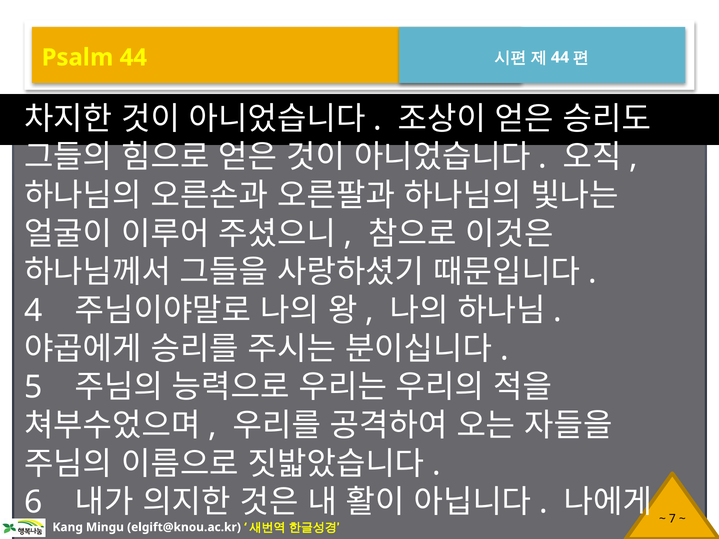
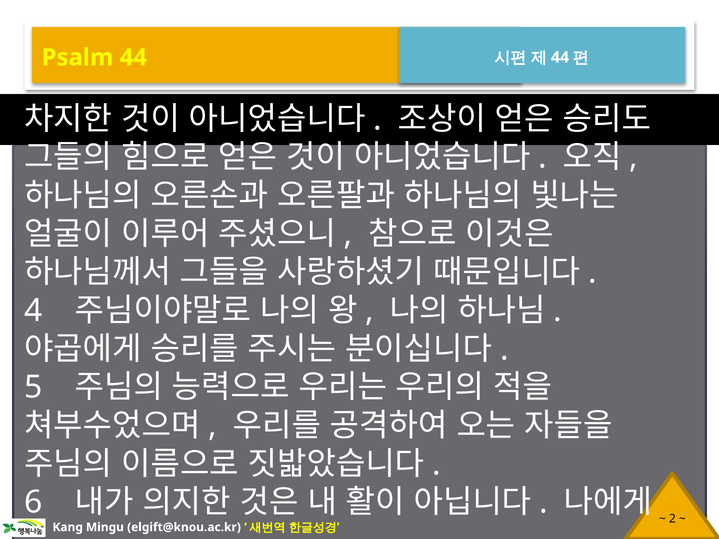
7: 7 -> 2
